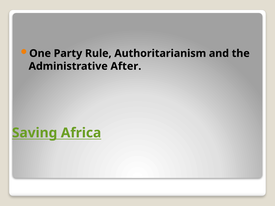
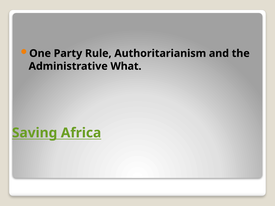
After: After -> What
